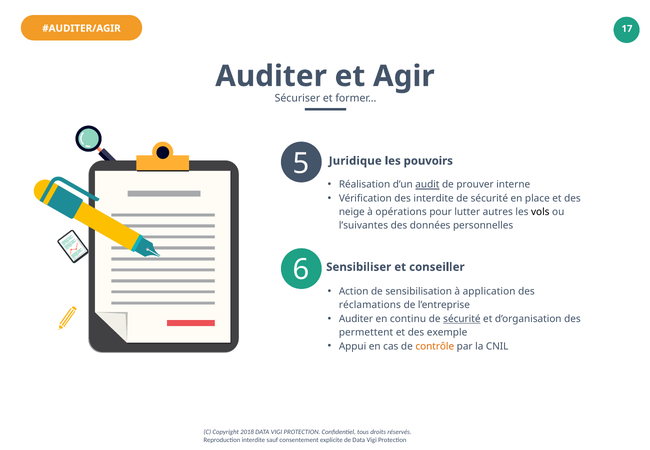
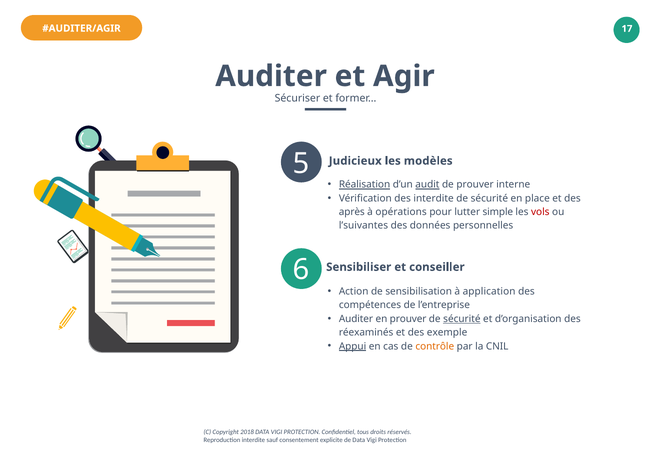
Juridique: Juridique -> Judicieux
pouvoirs: pouvoirs -> modèles
Réalisation underline: none -> present
neige: neige -> après
autres: autres -> simple
vols colour: black -> red
réclamations: réclamations -> compétences
en continu: continu -> prouver
permettent: permettent -> réexaminés
Appui underline: none -> present
